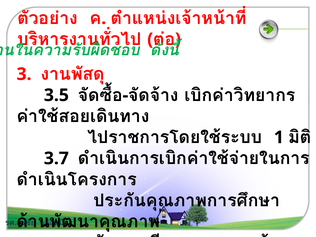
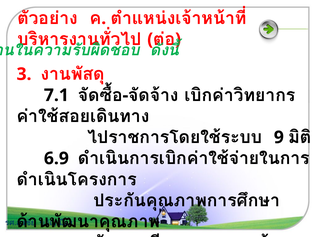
3.5: 3.5 -> 7.1
1: 1 -> 9
3.7: 3.7 -> 6.9
